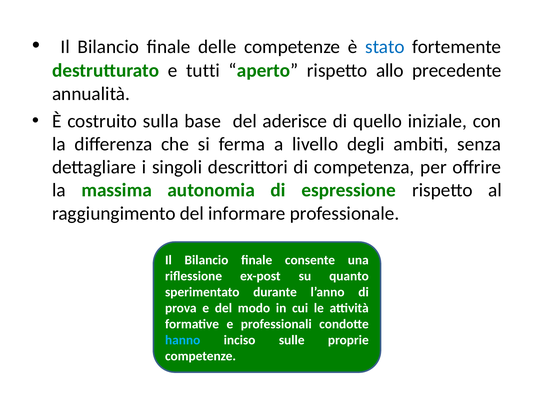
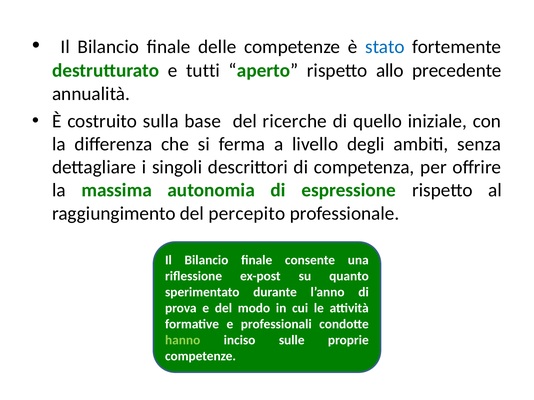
aderisce: aderisce -> ricerche
informare: informare -> percepito
hanno colour: light blue -> light green
